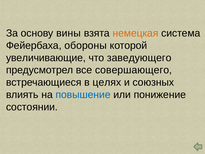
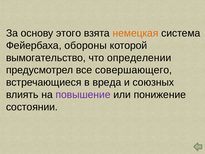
вины: вины -> этого
увеличивающие: увеличивающие -> вымогательство
заведующего: заведующего -> определении
целях: целях -> вреда
повышение colour: blue -> purple
